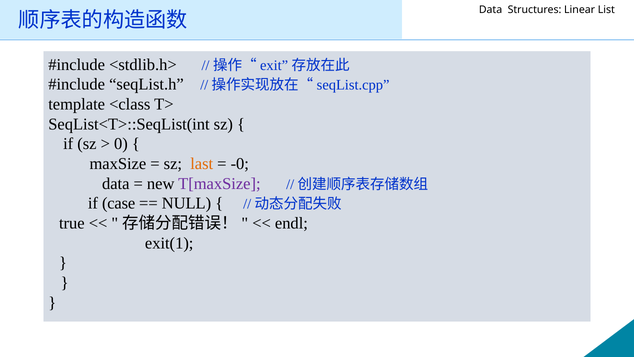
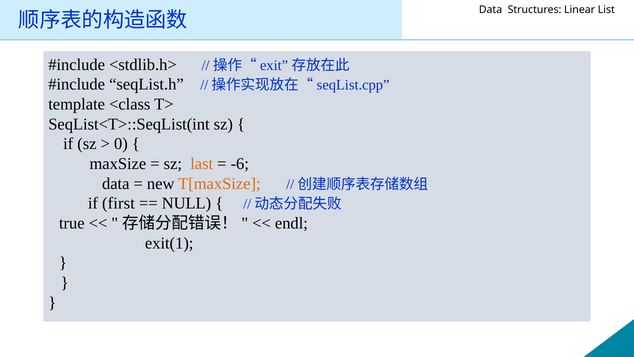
-0: -0 -> -6
T[maxSize colour: purple -> orange
case: case -> first
